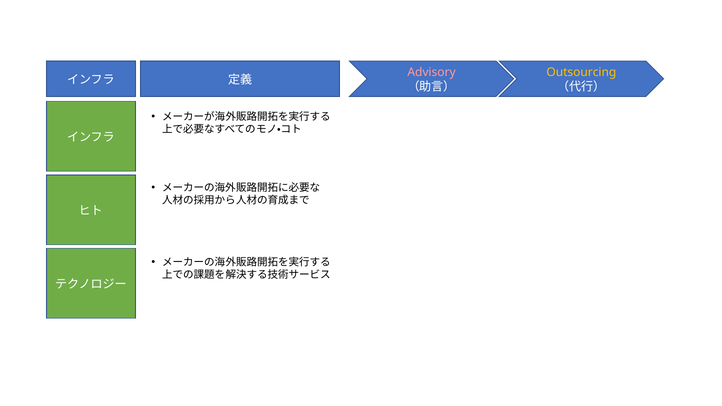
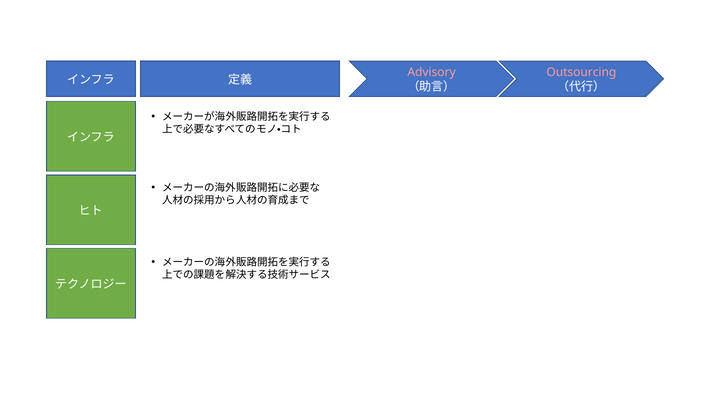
Outsourcing colour: yellow -> pink
